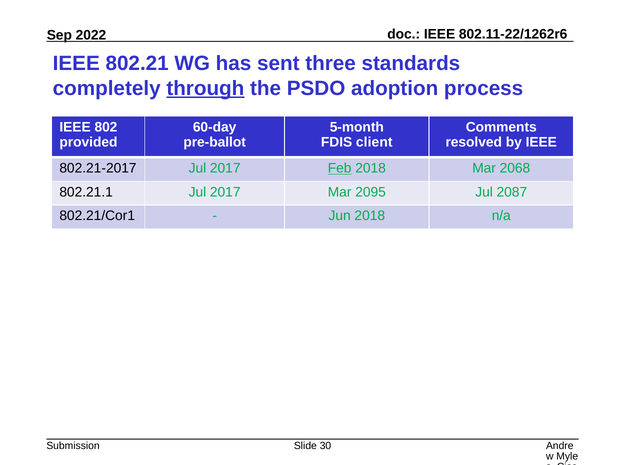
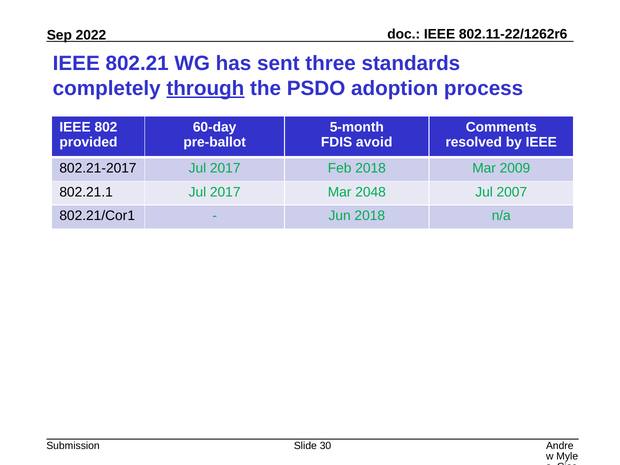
client: client -> avoid
Feb underline: present -> none
2068: 2068 -> 2009
2095: 2095 -> 2048
2087: 2087 -> 2007
